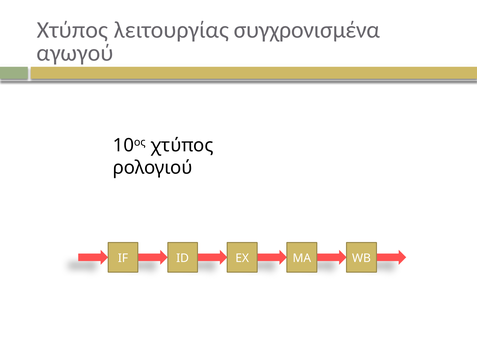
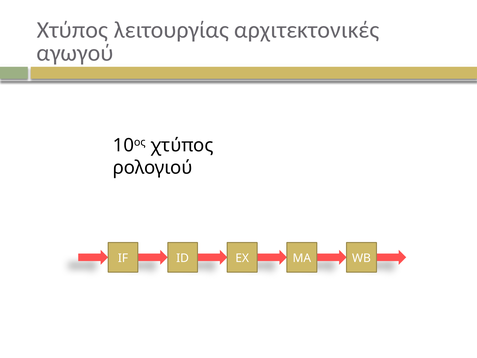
συγχρονισμένα: συγχρονισμένα -> αρχιτεκτονικές
